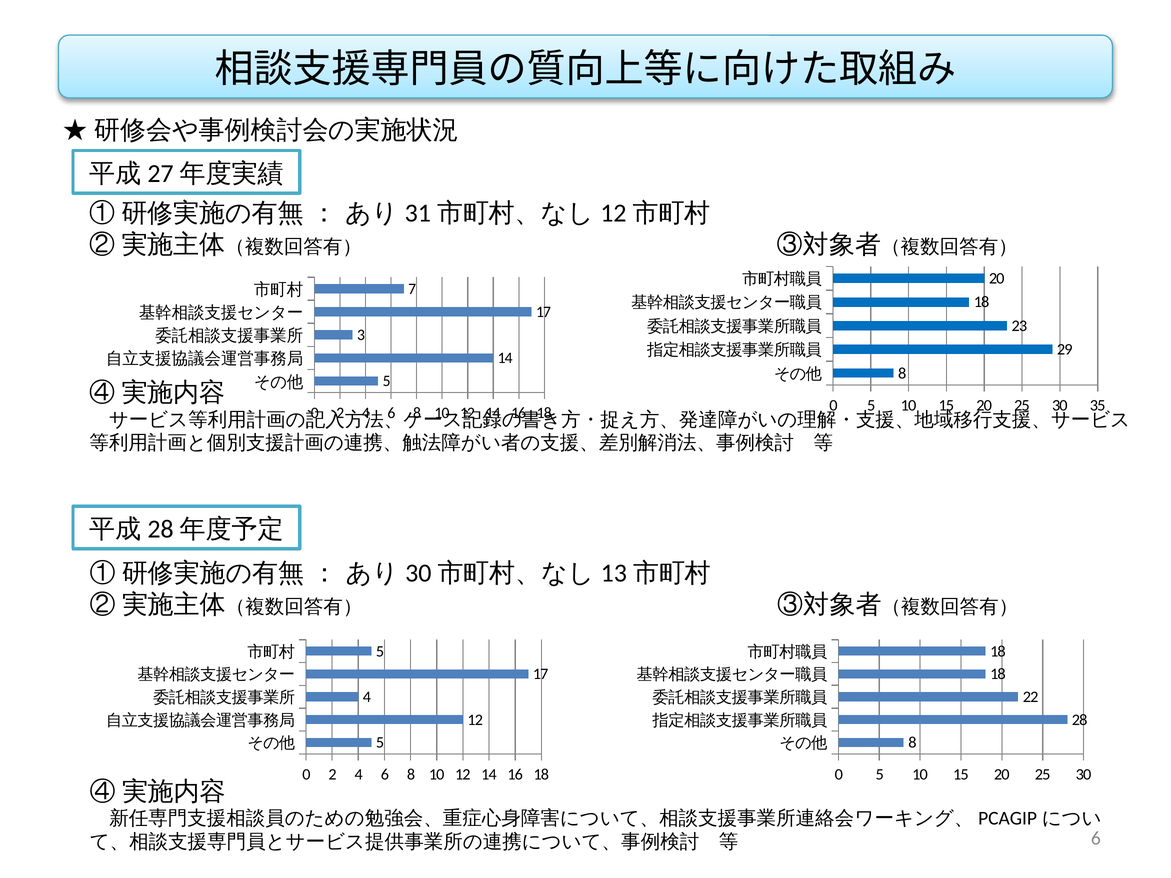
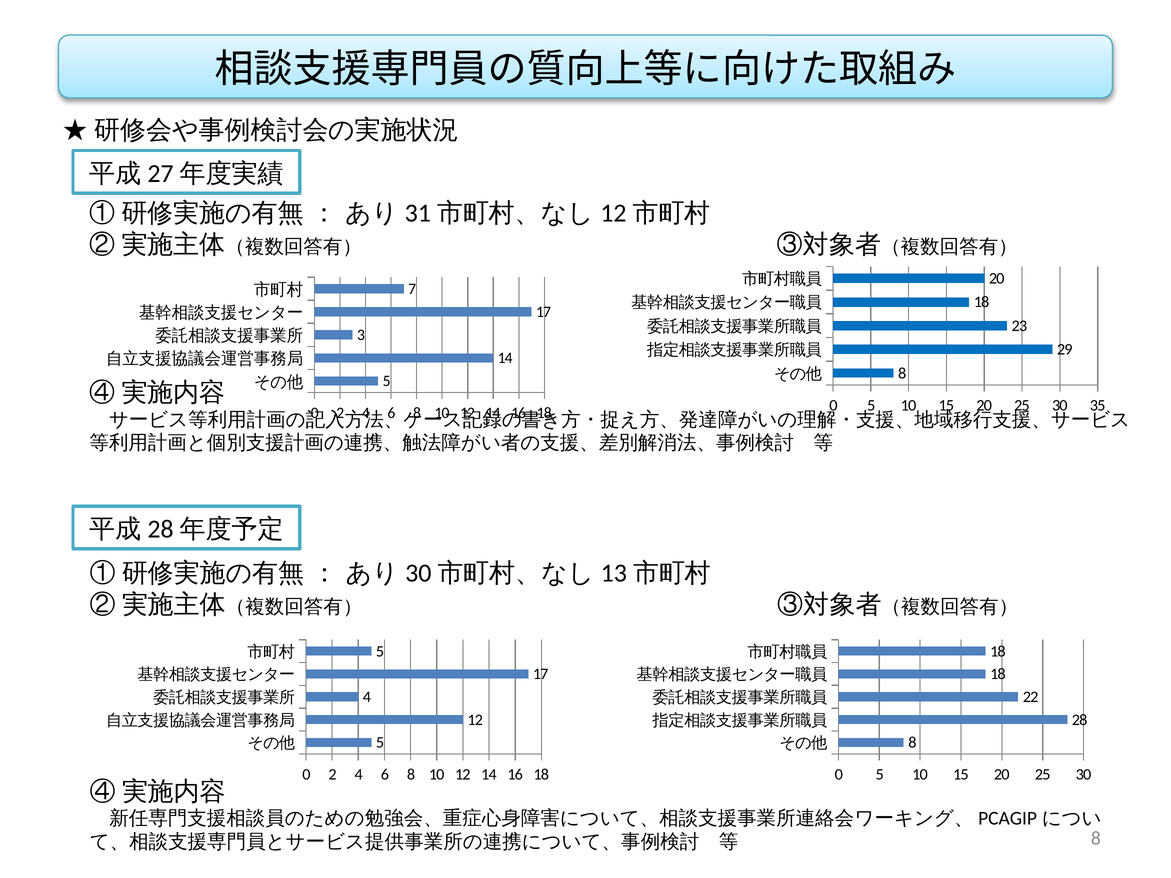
6 at (1096, 839): 6 -> 8
